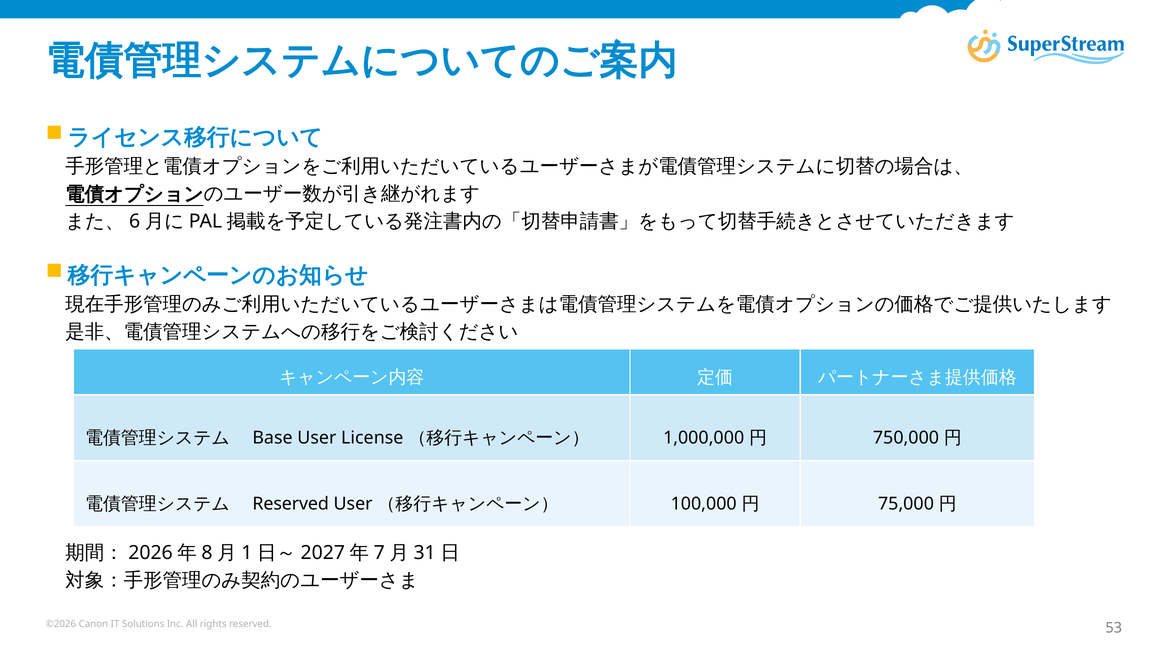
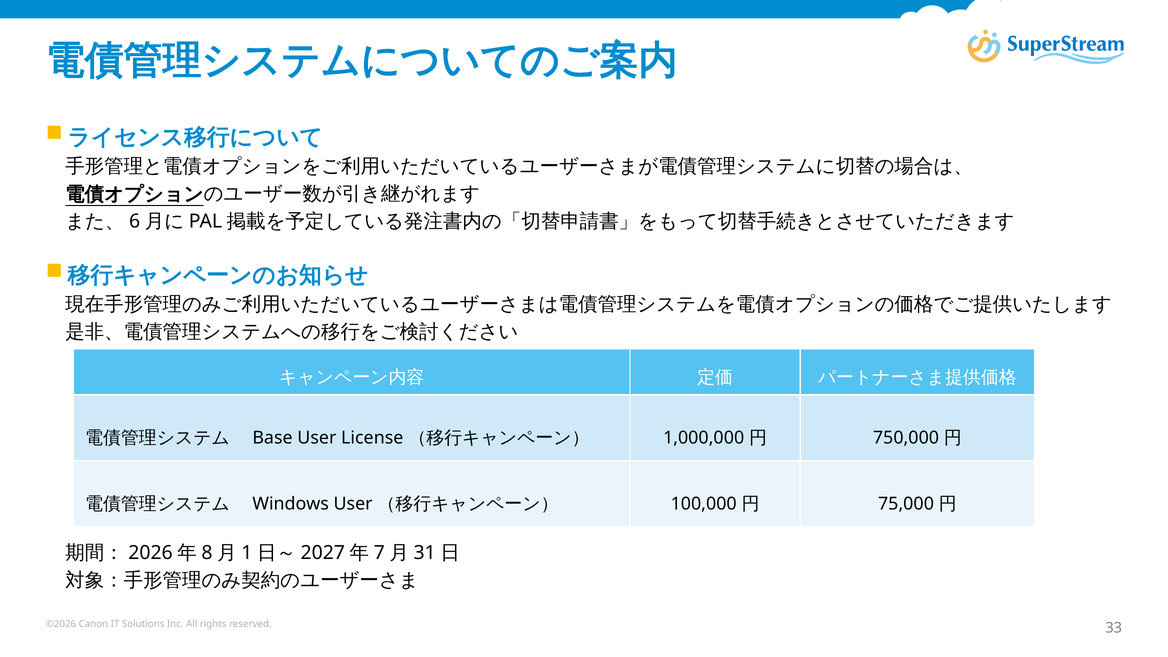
Reserved at (291, 504): Reserved -> Windows
53: 53 -> 33
